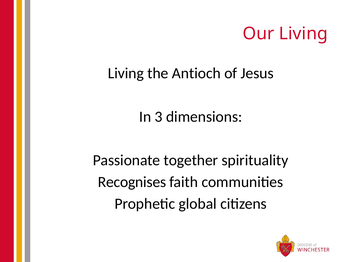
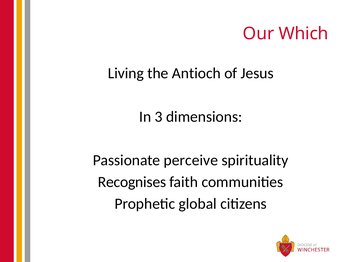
Our Living: Living -> Which
together: together -> perceive
